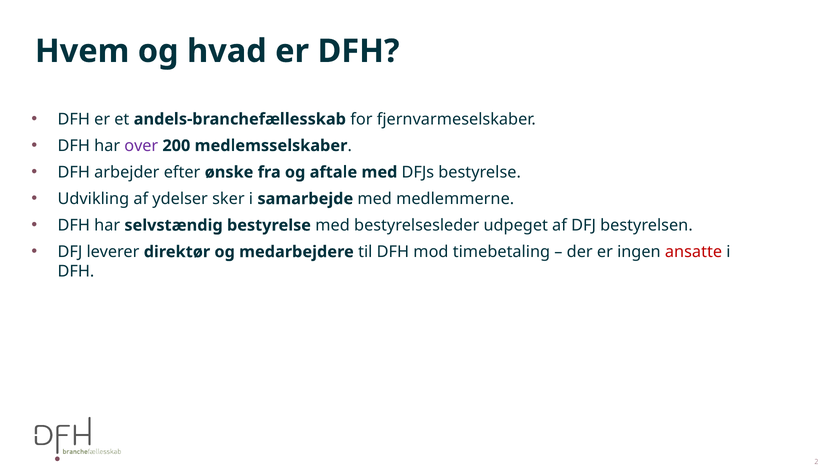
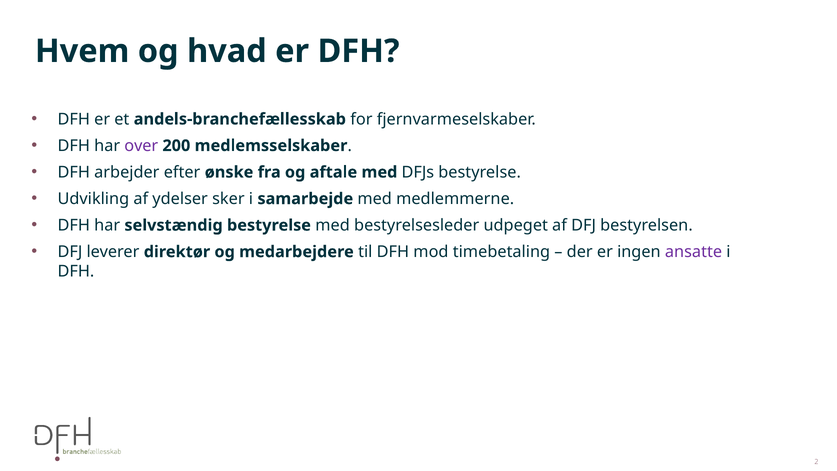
ansatte colour: red -> purple
